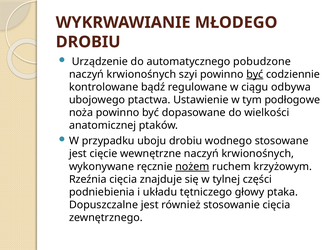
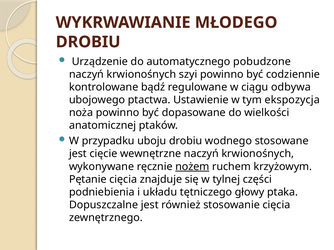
być at (255, 74) underline: present -> none
podłogowe: podłogowe -> ekspozycja
Rzeźnia: Rzeźnia -> Pętanie
